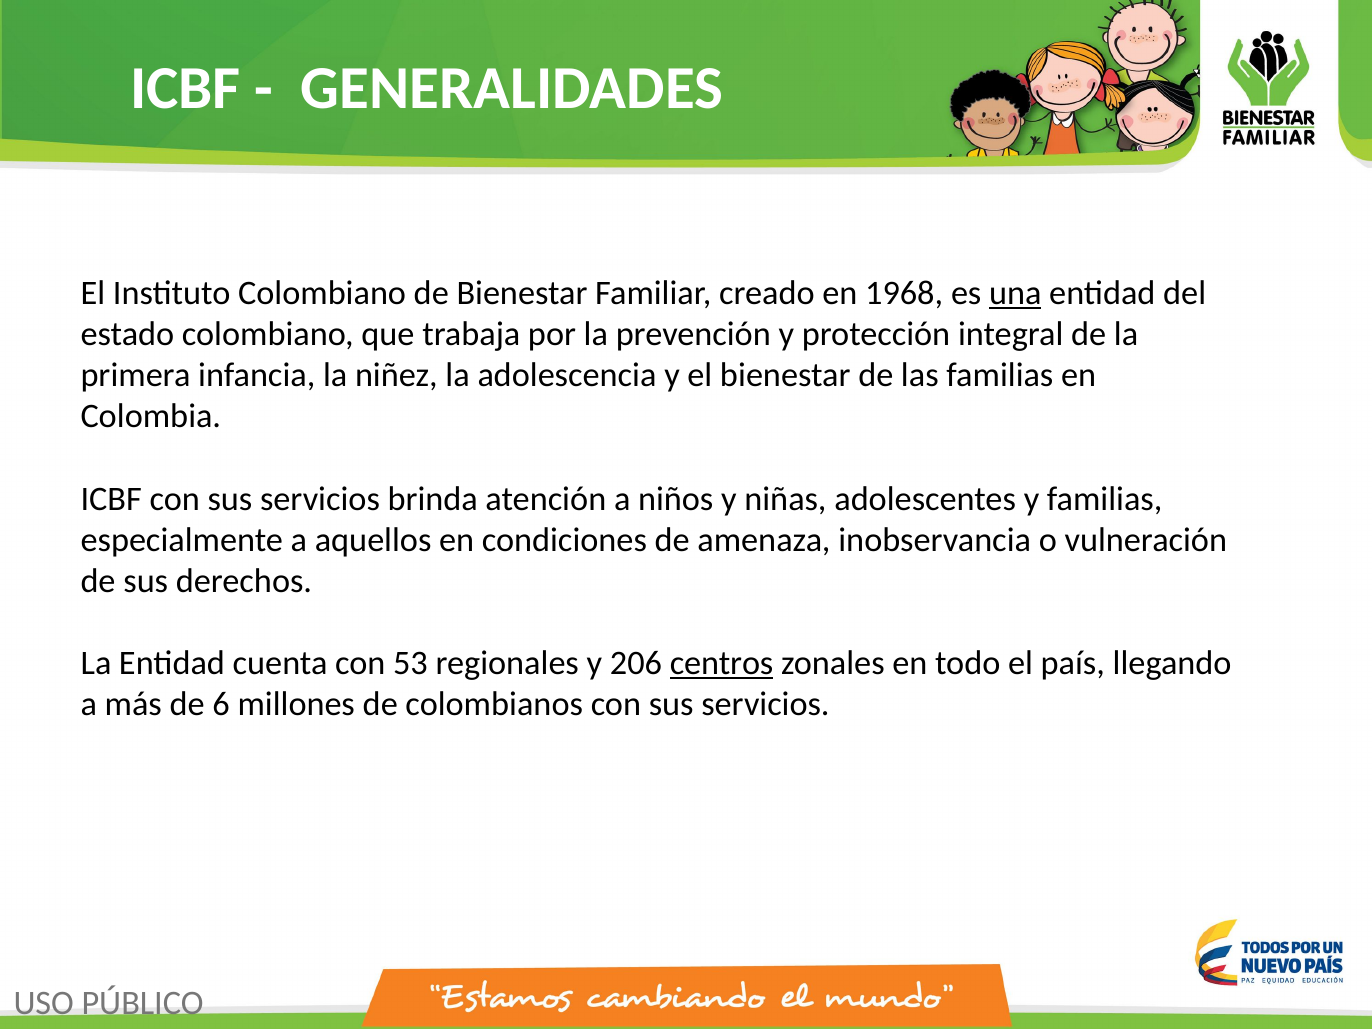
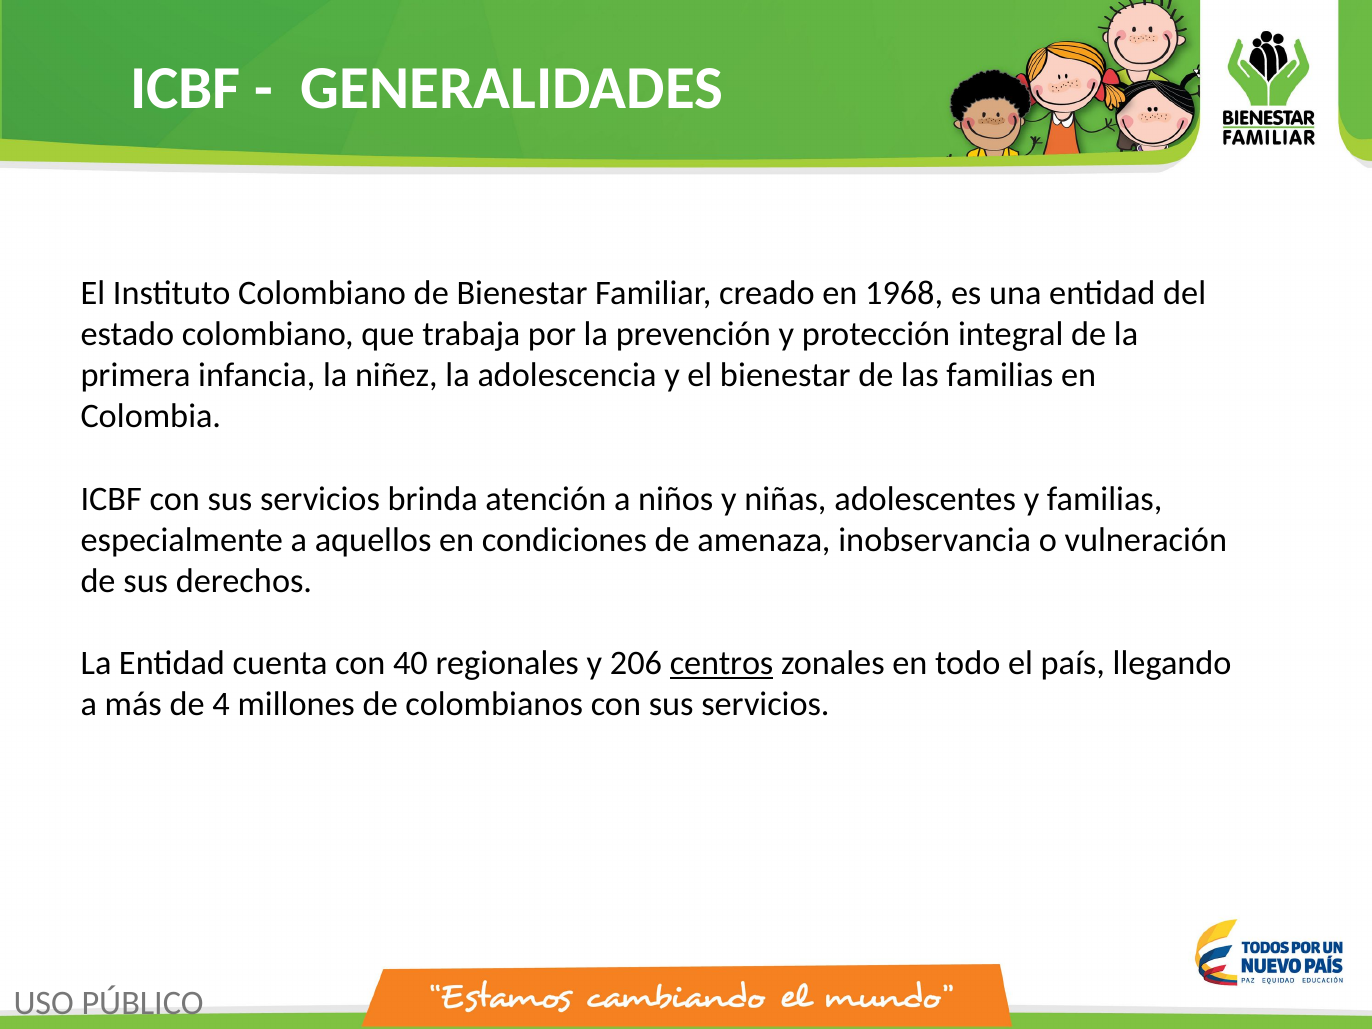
una underline: present -> none
53: 53 -> 40
6: 6 -> 4
